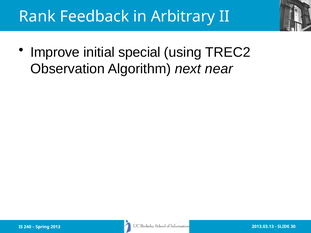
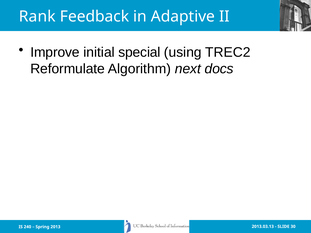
Arbitrary: Arbitrary -> Adaptive
Observation: Observation -> Reformulate
near: near -> docs
